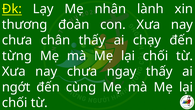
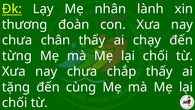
ngay: ngay -> chắp
ngớt: ngớt -> tặng
